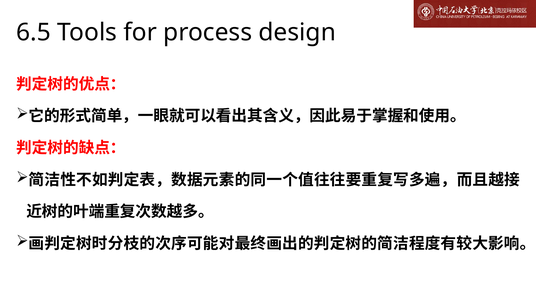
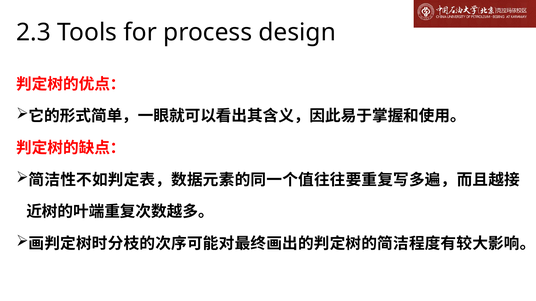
6.5: 6.5 -> 2.3
